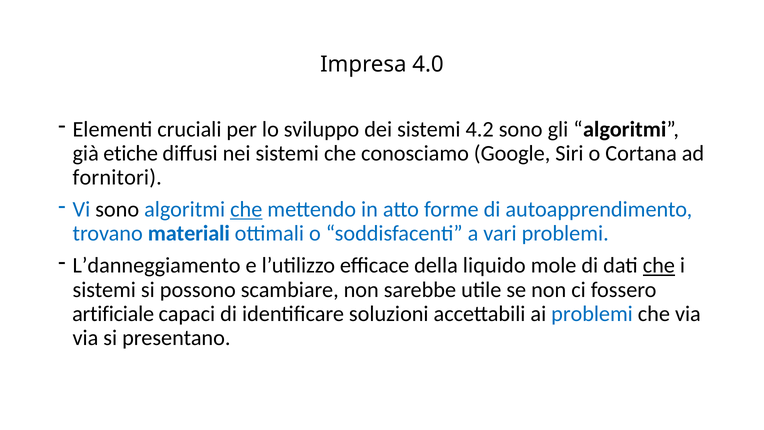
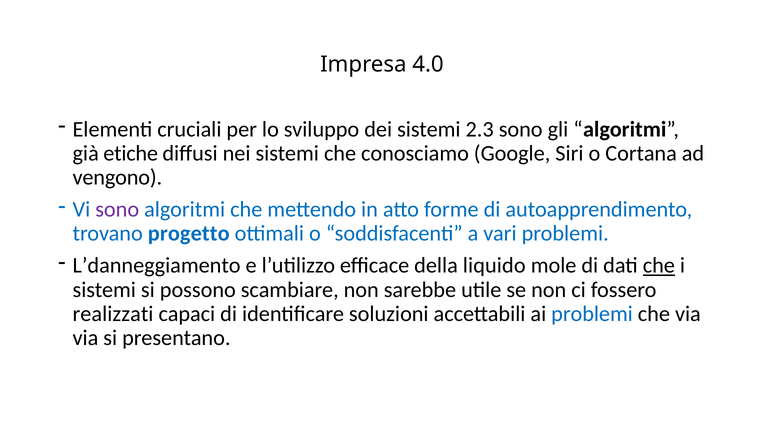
4.2: 4.2 -> 2.3
fornitori: fornitori -> vengono
sono at (117, 209) colour: black -> purple
che at (246, 209) underline: present -> none
materiali: materiali -> progetto
artificiale: artificiale -> realizzati
